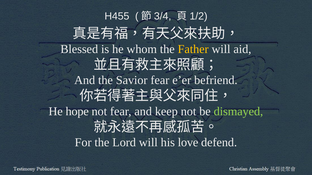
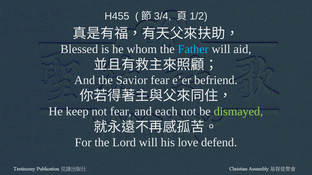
Father colour: yellow -> light blue
hope: hope -> keep
keep: keep -> each
